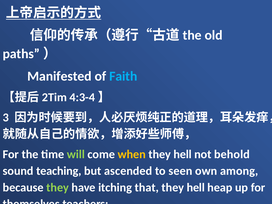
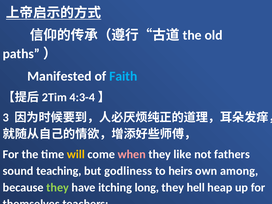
will colour: light green -> yellow
when colour: yellow -> pink
hell at (183, 154): hell -> like
behold: behold -> fathers
ascended: ascended -> godliness
seen: seen -> heirs
that: that -> long
